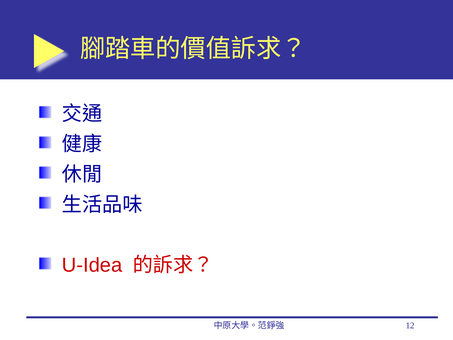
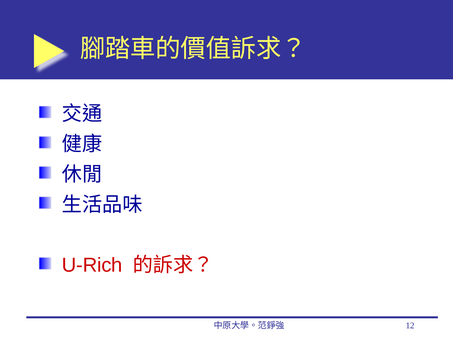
U-Idea: U-Idea -> U-Rich
